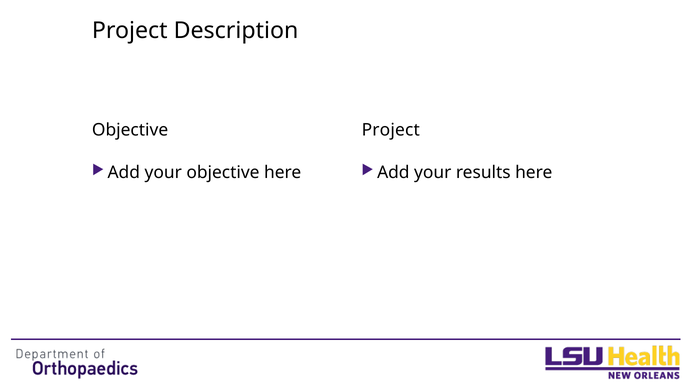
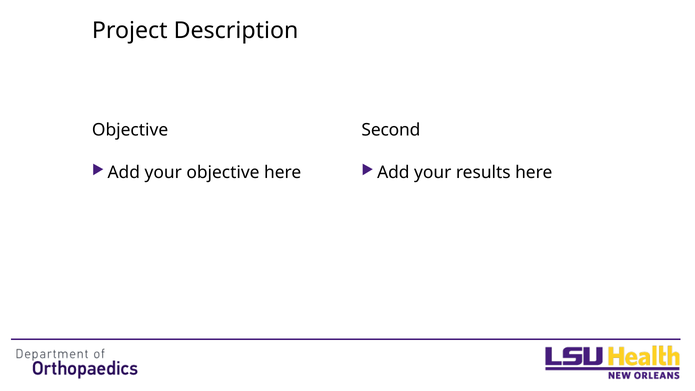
Project at (391, 130): Project -> Second
